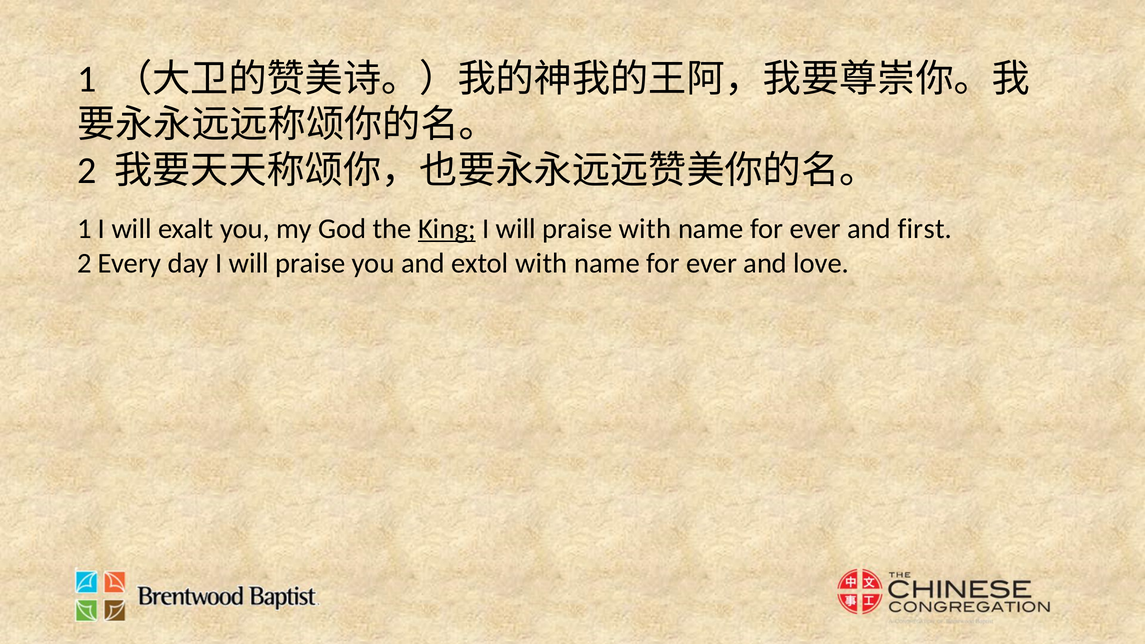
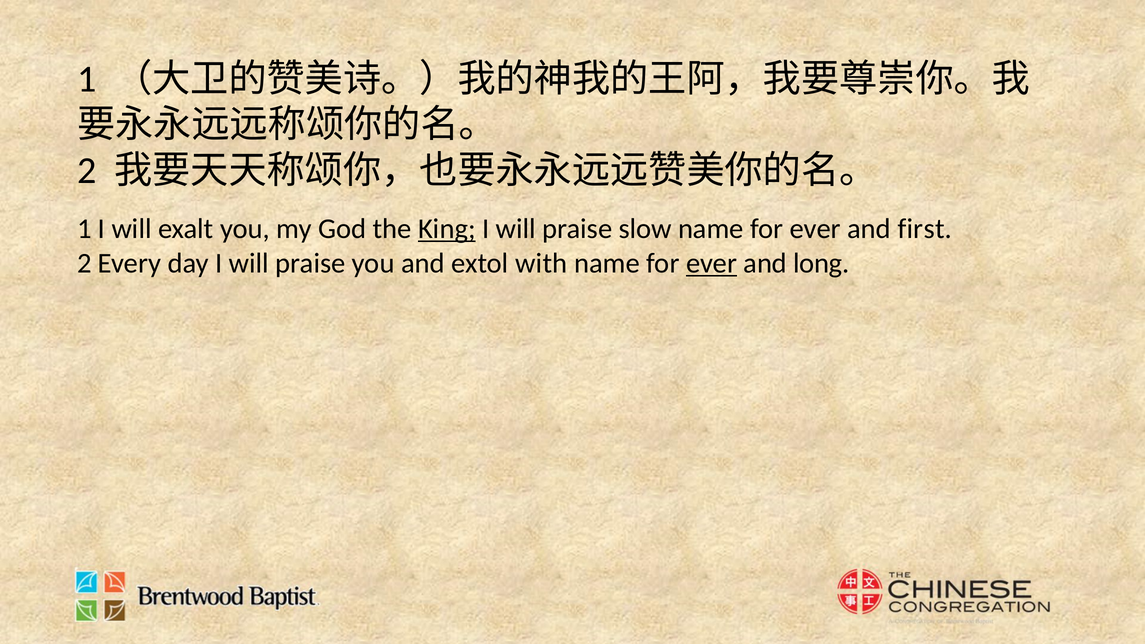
praise with: with -> slow
ever at (712, 263) underline: none -> present
love: love -> long
